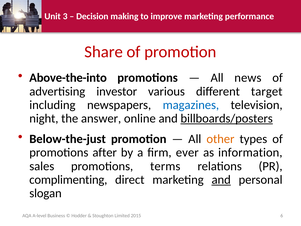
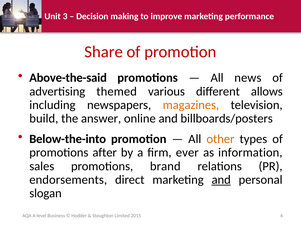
Above-the-into: Above-the-into -> Above-the-said
investor: investor -> themed
target: target -> allows
magazines colour: blue -> orange
night: night -> build
billboards/posters underline: present -> none
Below-the-just: Below-the-just -> Below-the-into
terms: terms -> brand
complimenting: complimenting -> endorsements
